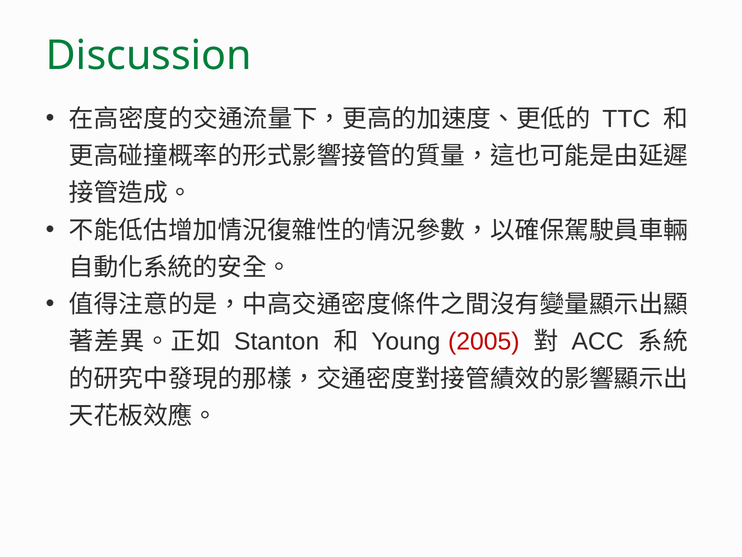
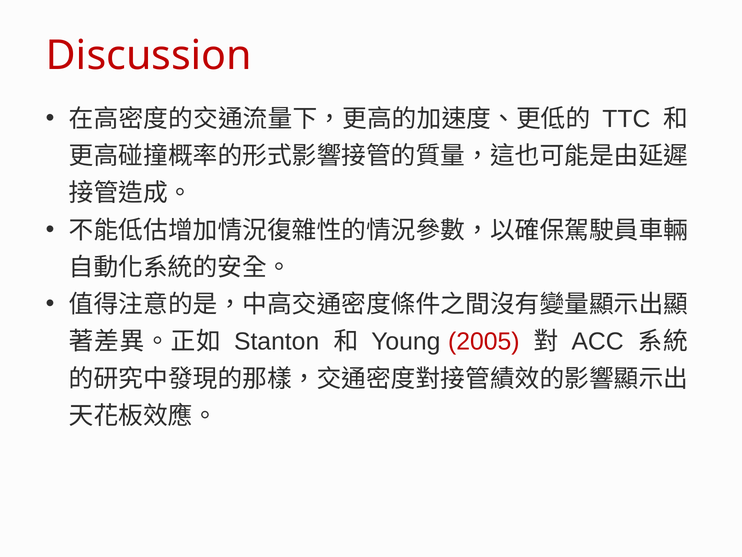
Discussion colour: green -> red
